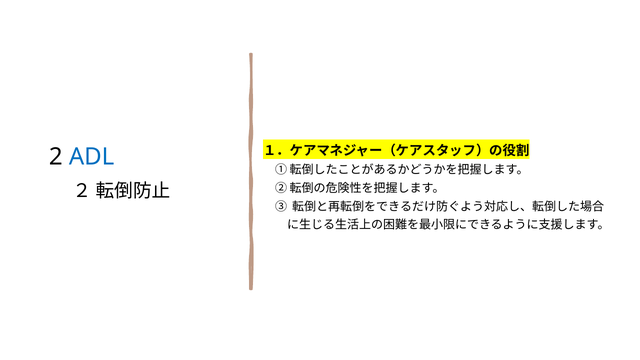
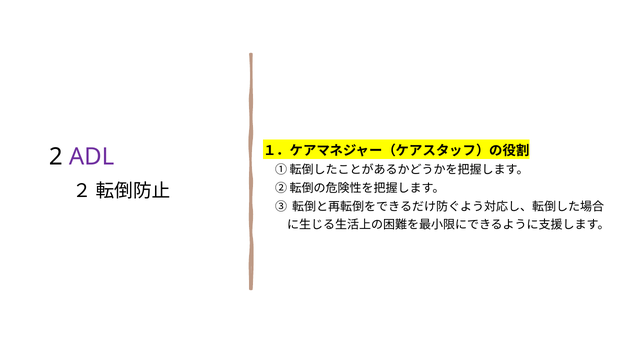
ADL colour: blue -> purple
